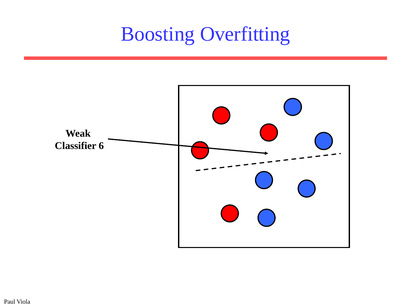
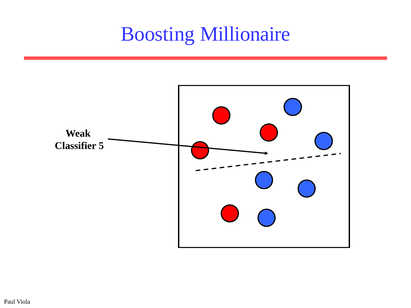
Overfitting: Overfitting -> Millionaire
6: 6 -> 5
